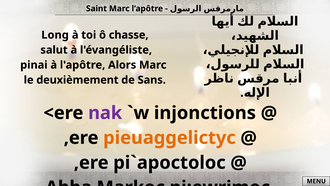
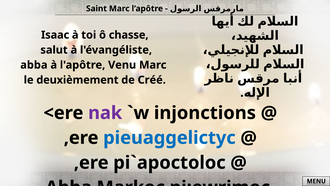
Long: Long -> Isaac
pinai at (34, 65): pinai -> abba
Alors: Alors -> Venu
Sans: Sans -> Créé
pieuaggelictyc colour: orange -> blue
